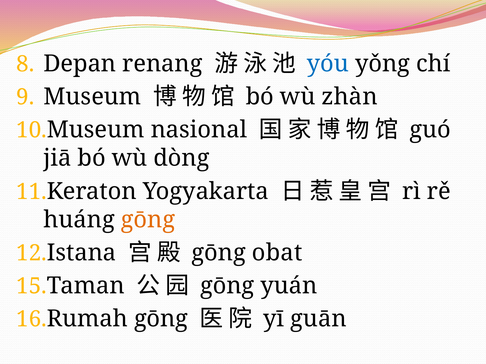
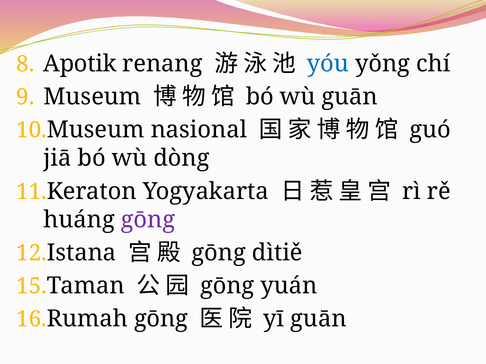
Depan: Depan -> Apotik
wù zhàn: zhàn -> guān
gōng at (148, 220) colour: orange -> purple
obat: obat -> dìtiě
